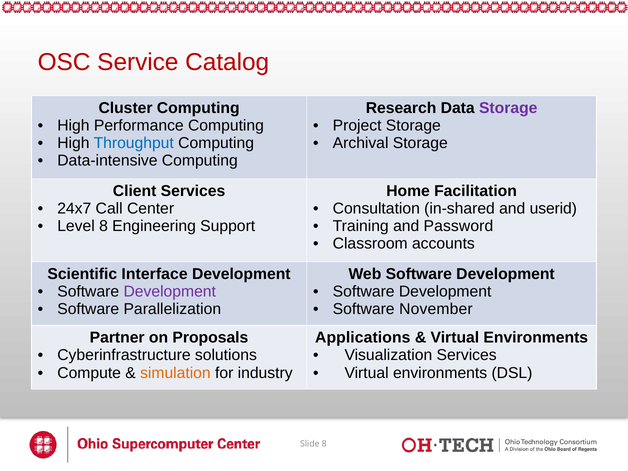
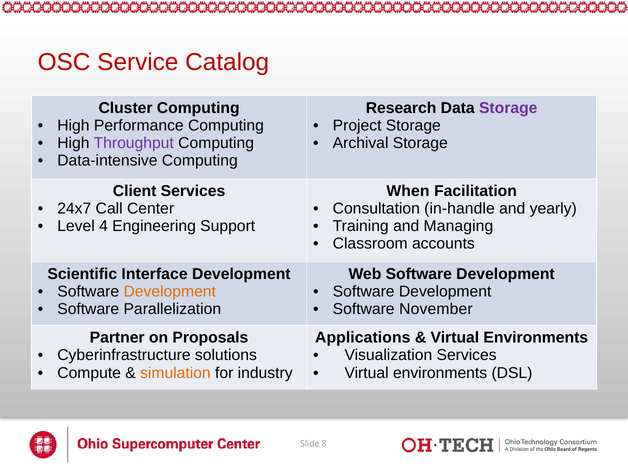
Throughput colour: blue -> purple
Home: Home -> When
in-shared: in-shared -> in-handle
userid: userid -> yearly
Level 8: 8 -> 4
Password: Password -> Managing
Development at (170, 291) colour: purple -> orange
